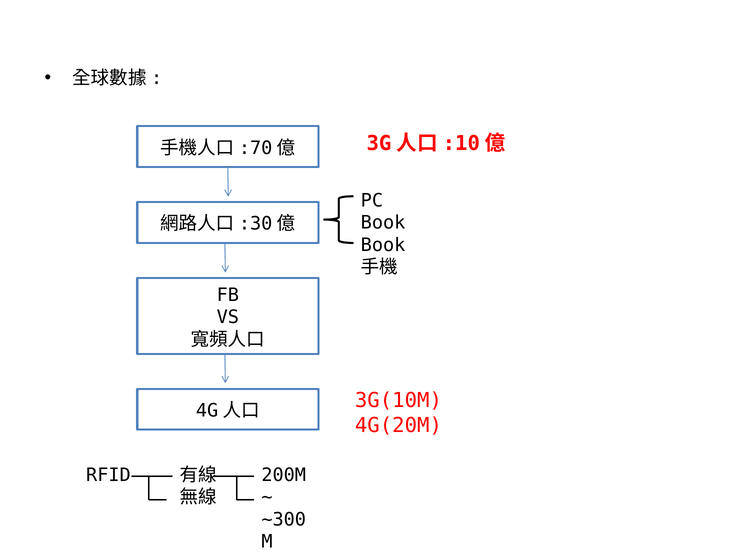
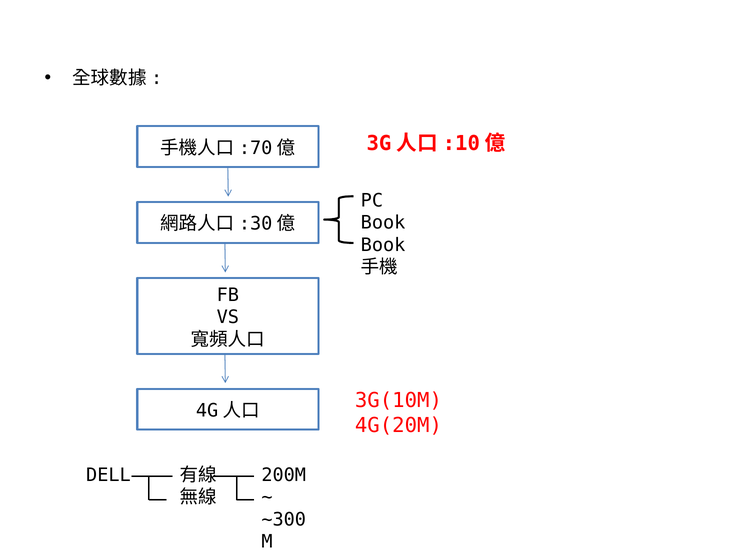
RFID: RFID -> DELL
